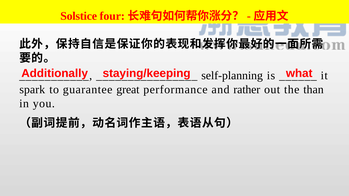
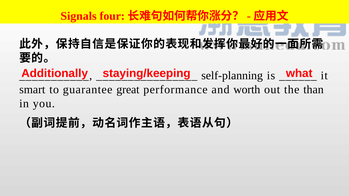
Solstice: Solstice -> Signals
spark: spark -> smart
rather: rather -> worth
